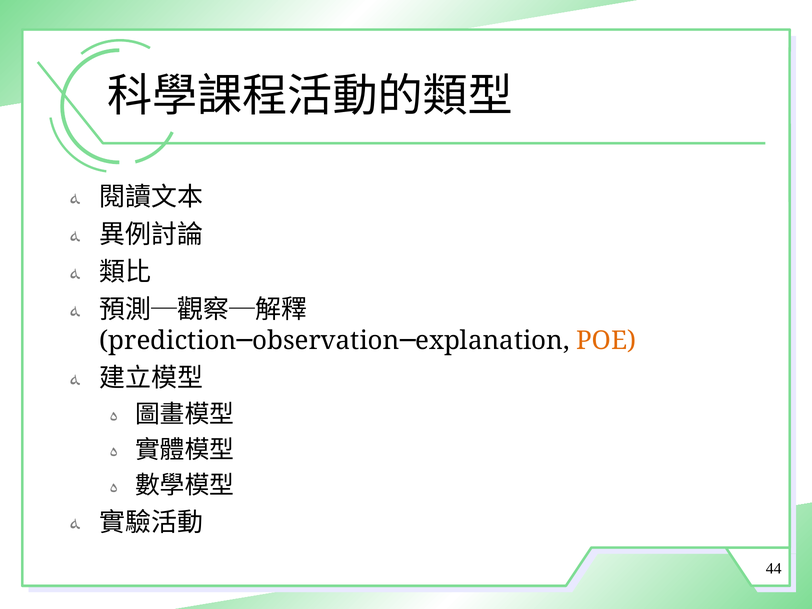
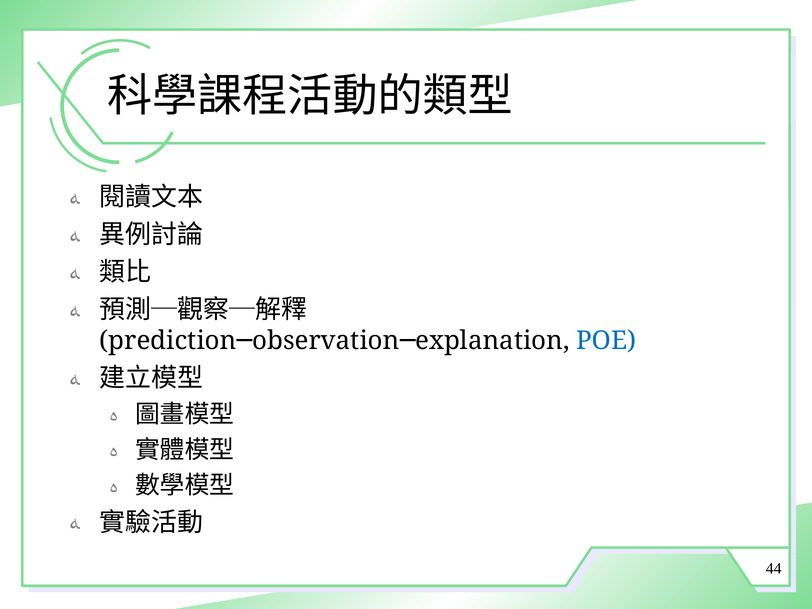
POE colour: orange -> blue
